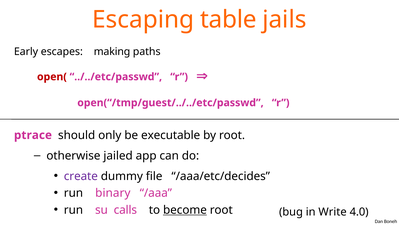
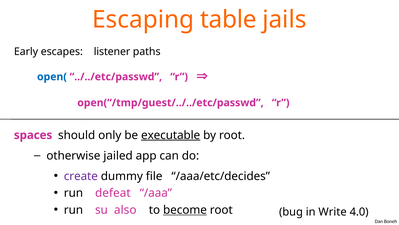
making: making -> listener
open( colour: red -> blue
ptrace: ptrace -> spaces
executable underline: none -> present
binary: binary -> defeat
calls: calls -> also
